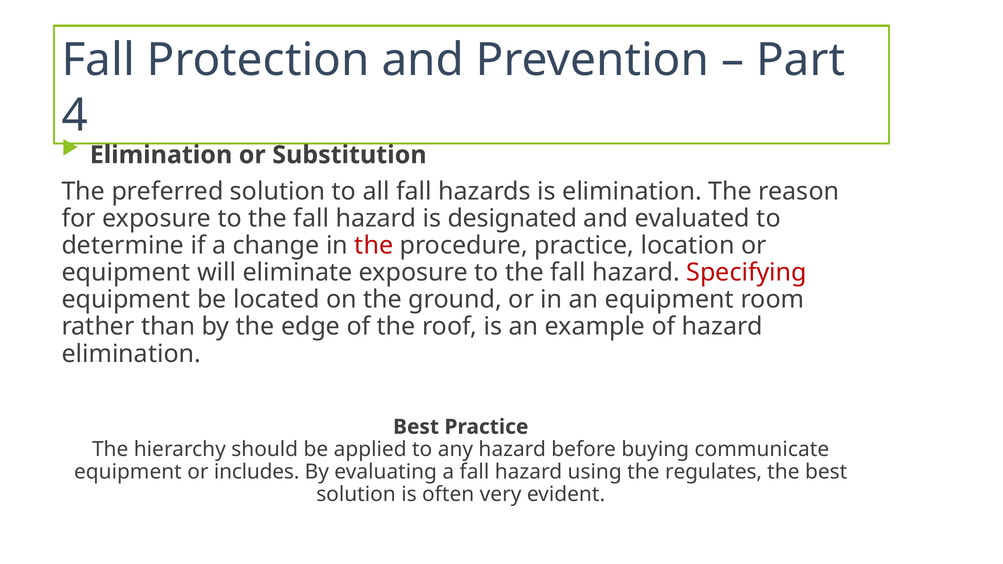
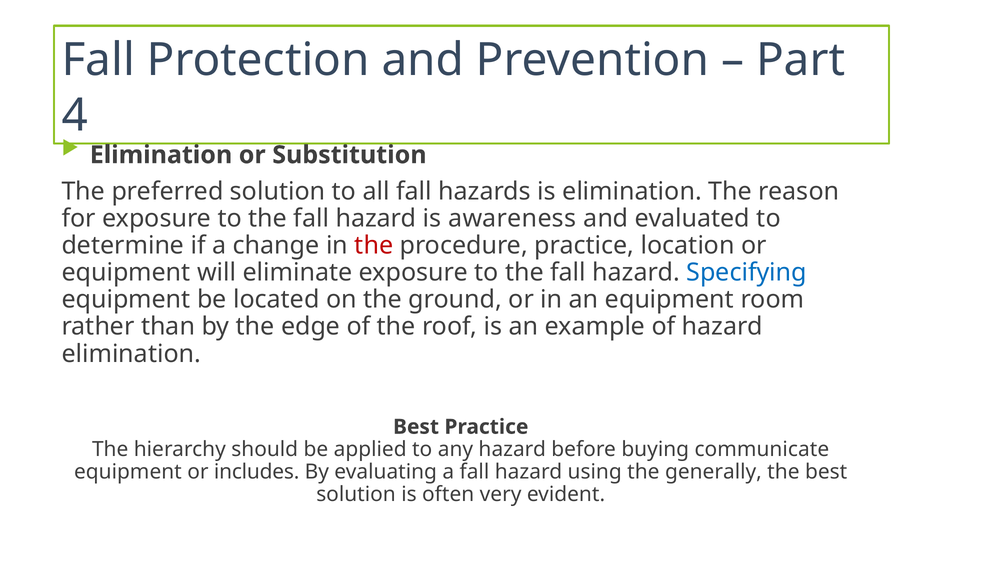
designated: designated -> awareness
Specifying colour: red -> blue
regulates: regulates -> generally
